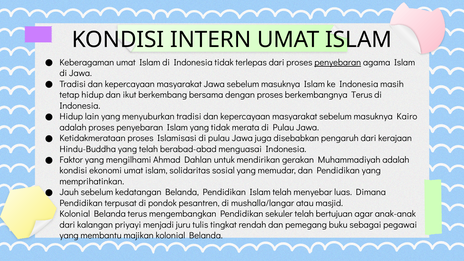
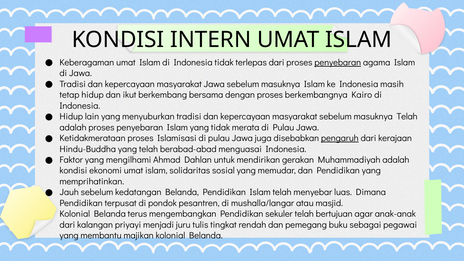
berkembangnya Terus: Terus -> Kairo
masuknya Kairo: Kairo -> Telah
pengaruh underline: none -> present
